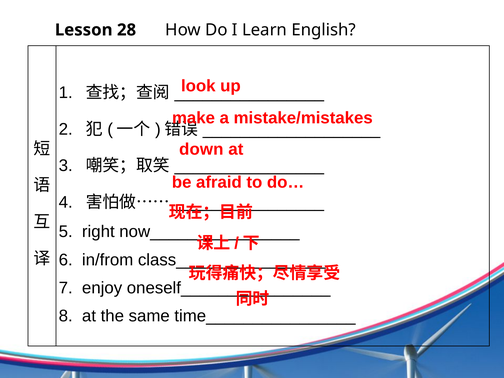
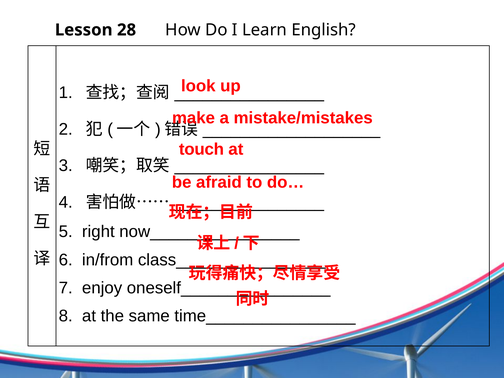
down: down -> touch
